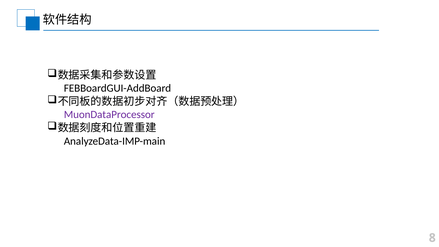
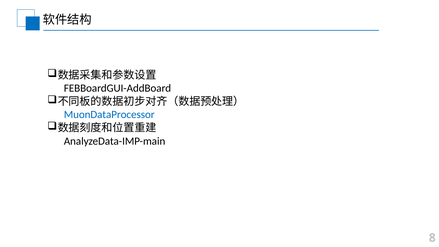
MuonDataProcessor colour: purple -> blue
